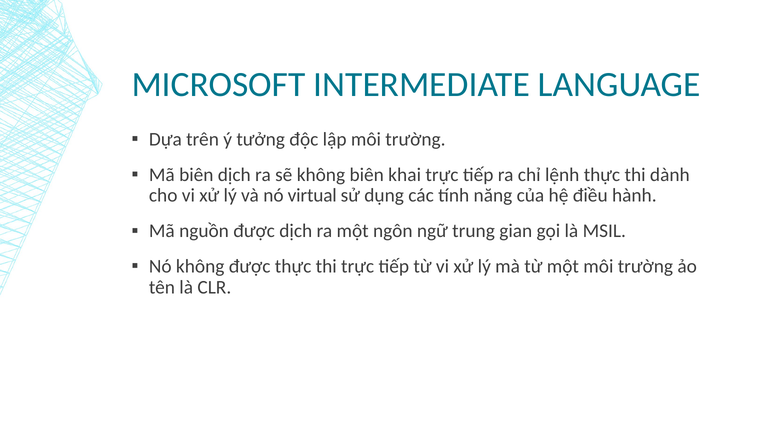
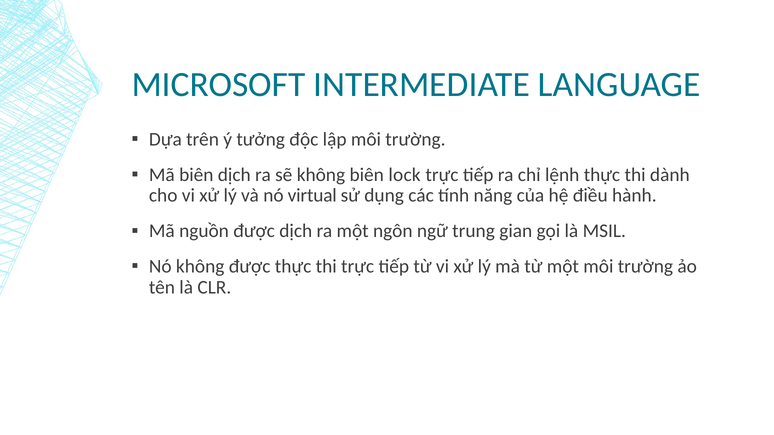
khai: khai -> lock
